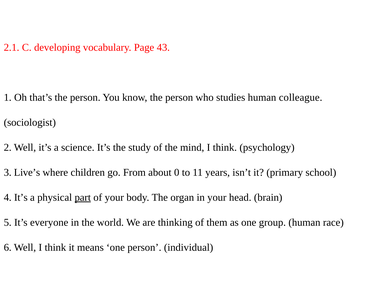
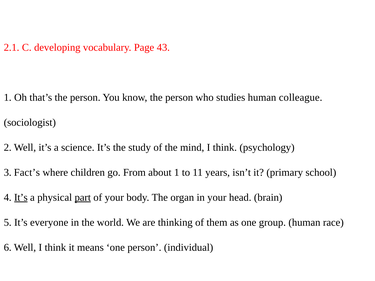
Live’s: Live’s -> Fact’s
about 0: 0 -> 1
It’s at (21, 198) underline: none -> present
